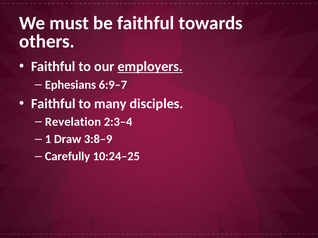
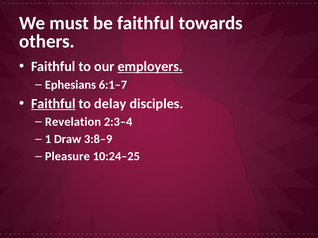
6:9–7: 6:9–7 -> 6:1–7
Faithful at (53, 104) underline: none -> present
many: many -> delay
Carefully: Carefully -> Pleasure
